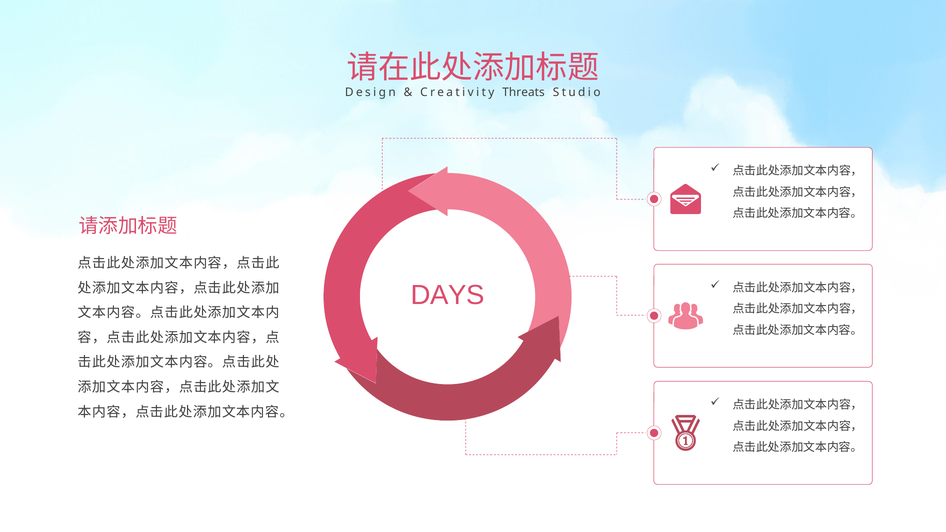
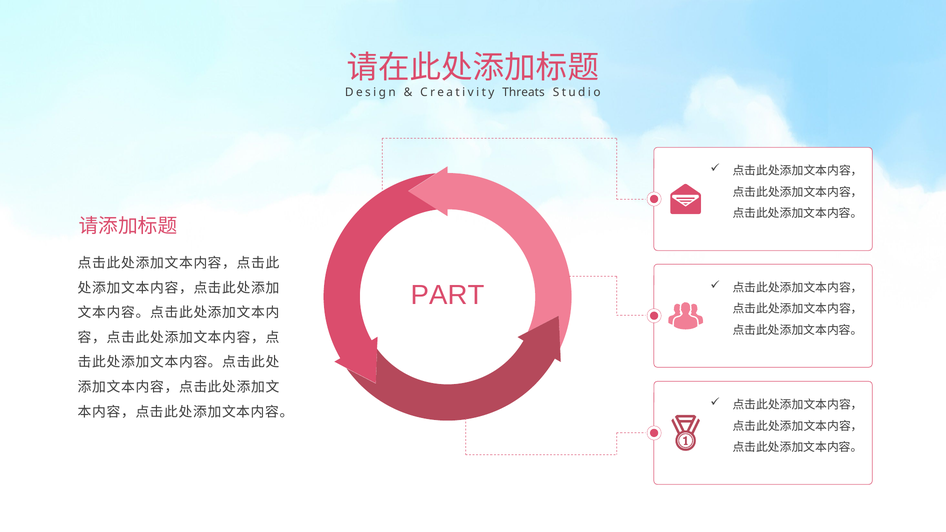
DAYS: DAYS -> PART
